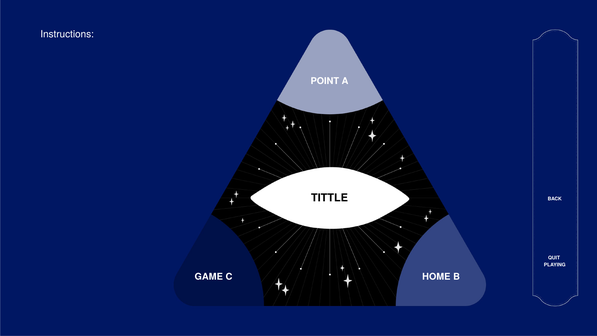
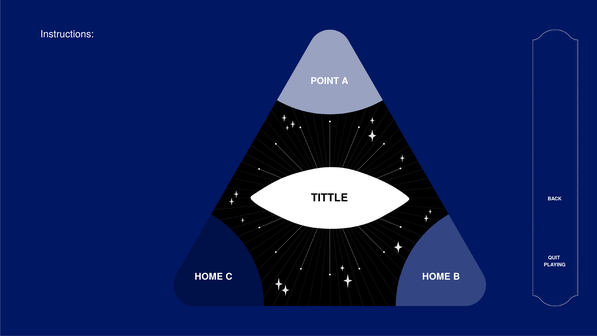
GAME at (209, 277): GAME -> HOME
